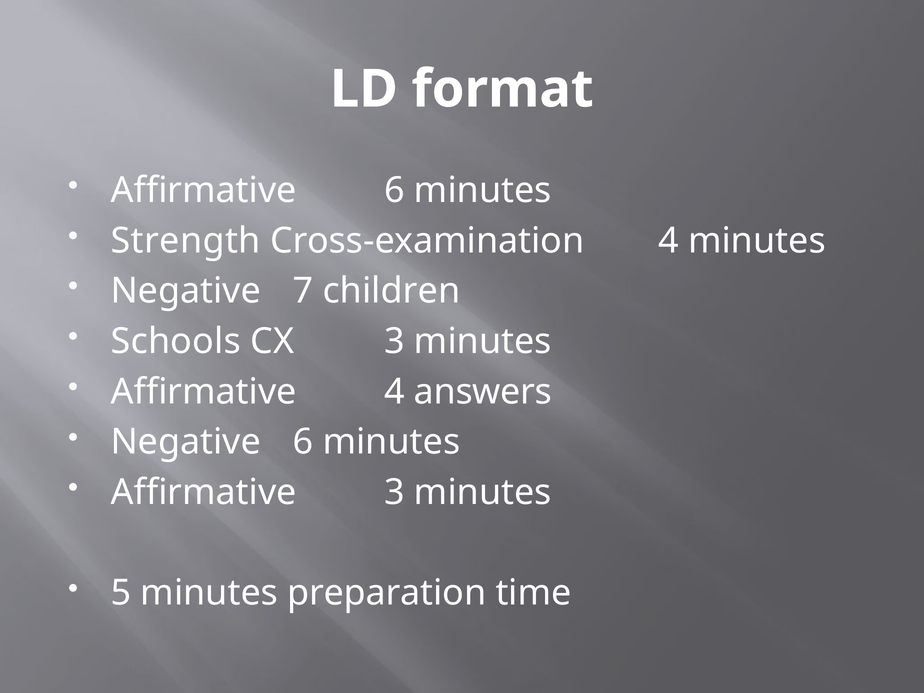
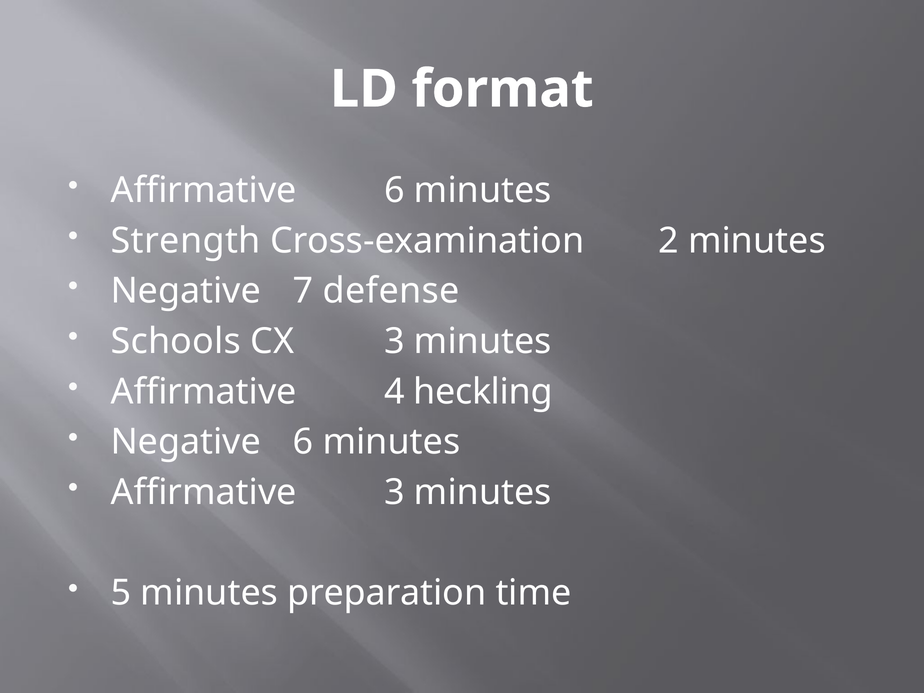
Cross-examination 4: 4 -> 2
children: children -> defense
answers: answers -> heckling
